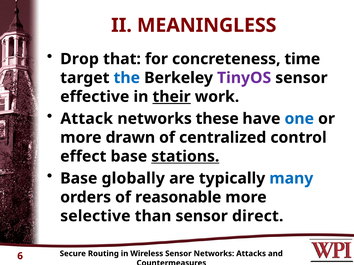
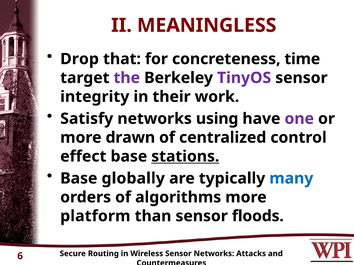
the colour: blue -> purple
effective: effective -> integrity
their underline: present -> none
Attack: Attack -> Satisfy
these: these -> using
one colour: blue -> purple
reasonable: reasonable -> algorithms
selective: selective -> platform
direct: direct -> floods
